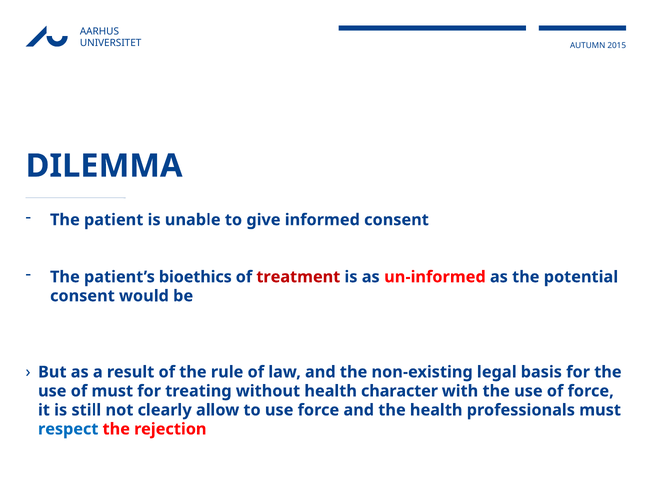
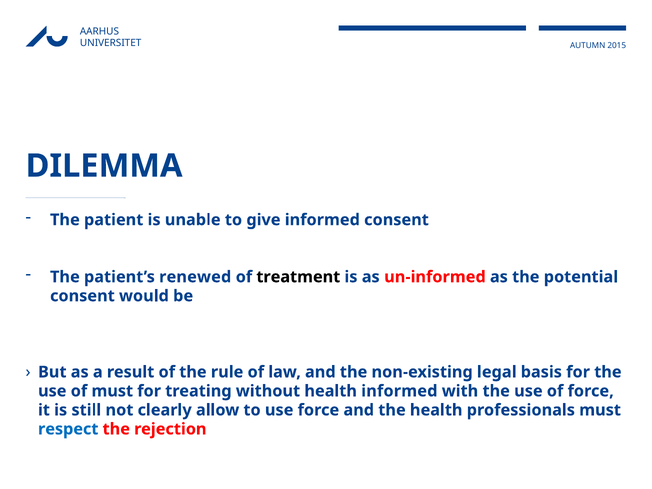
bioethics: bioethics -> renewed
treatment colour: red -> black
health character: character -> informed
